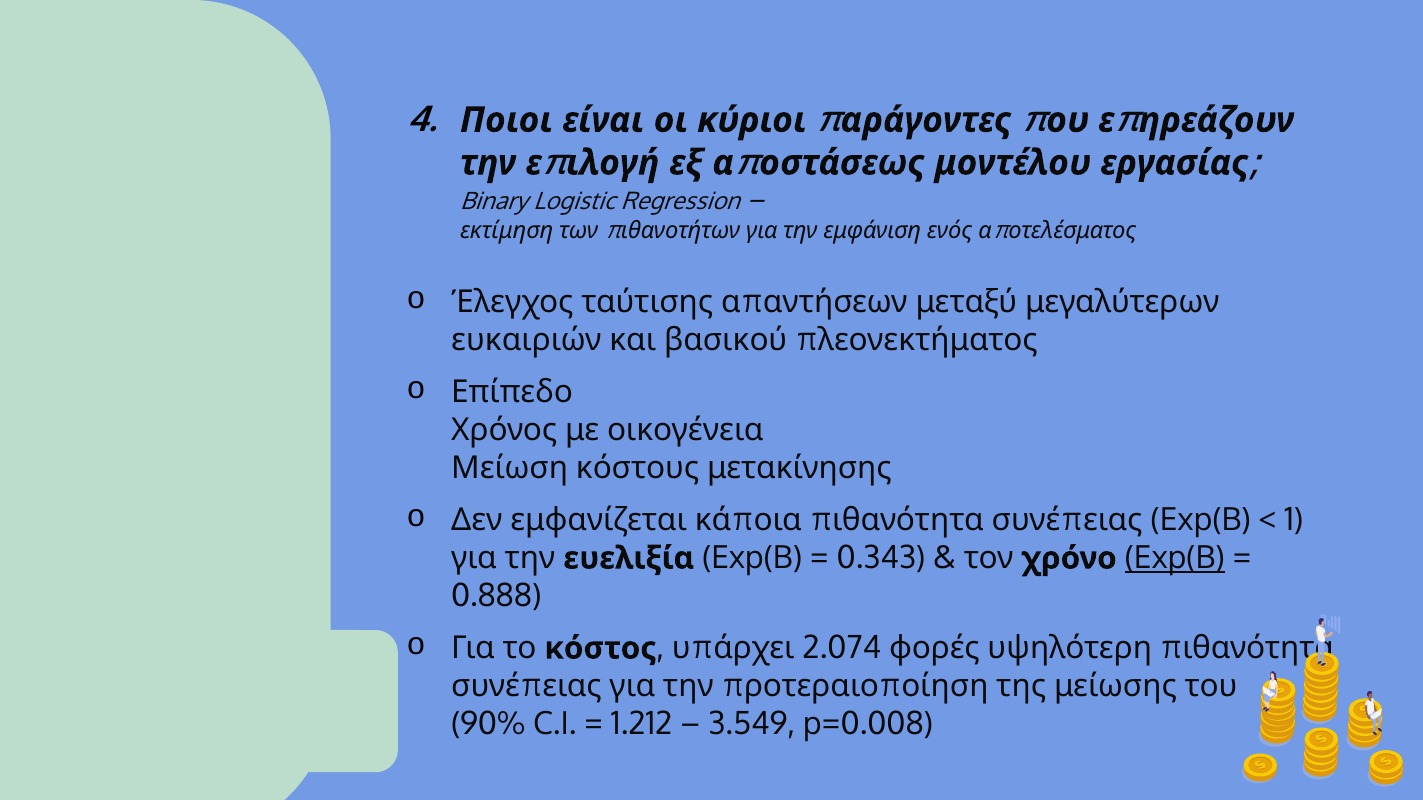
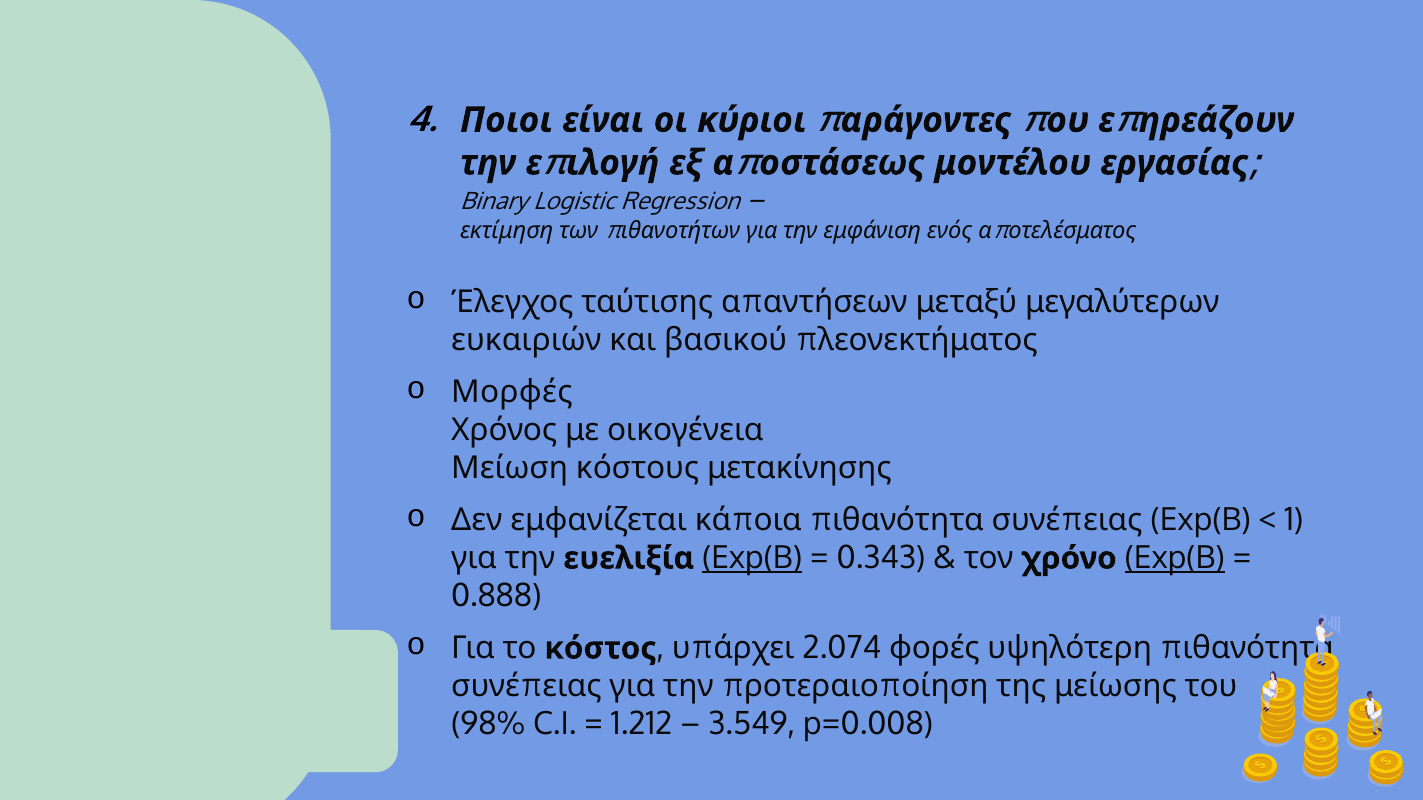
Επίπεδο: Επίπεδο -> Μορφές
Exp(B at (752, 559) underline: none -> present
90%: 90% -> 98%
